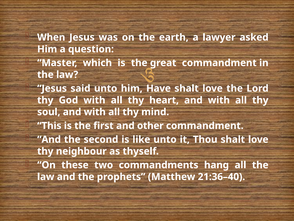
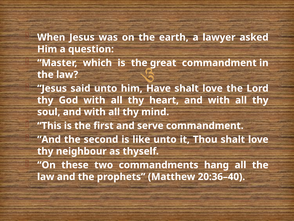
other: other -> serve
21:36–40: 21:36–40 -> 20:36–40
